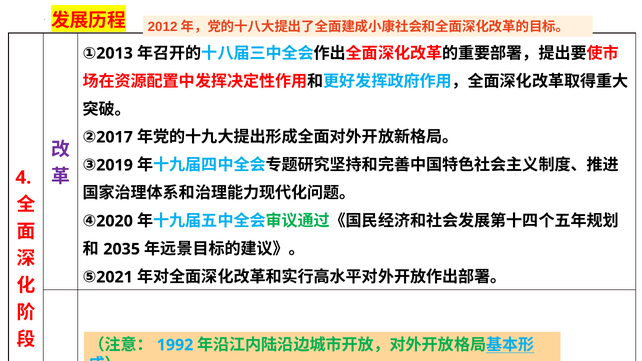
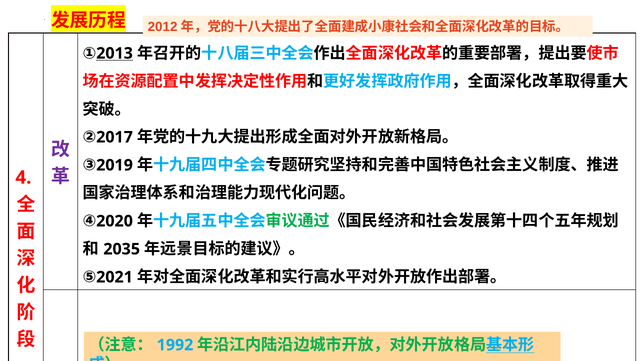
2013 at (115, 53) underline: none -> present
